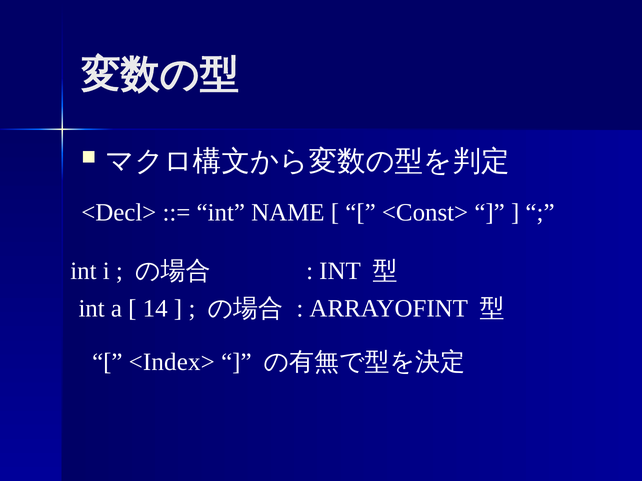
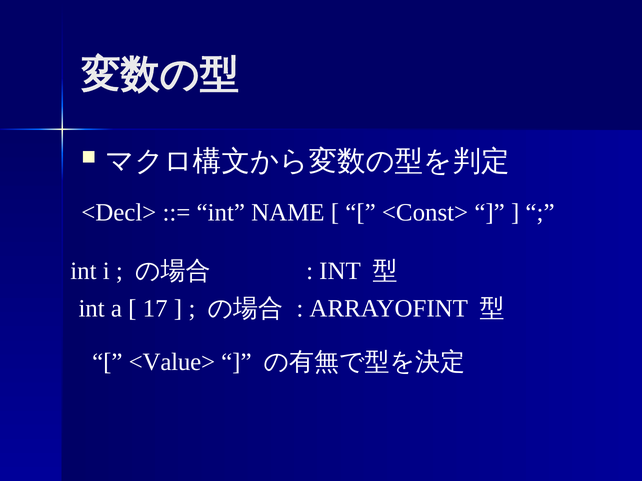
14: 14 -> 17
<Index>: <Index> -> <Value>
